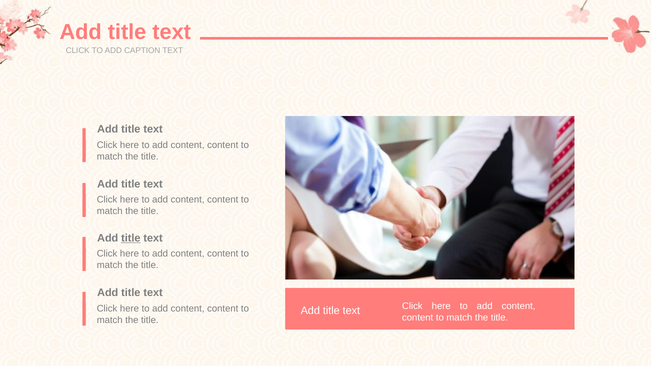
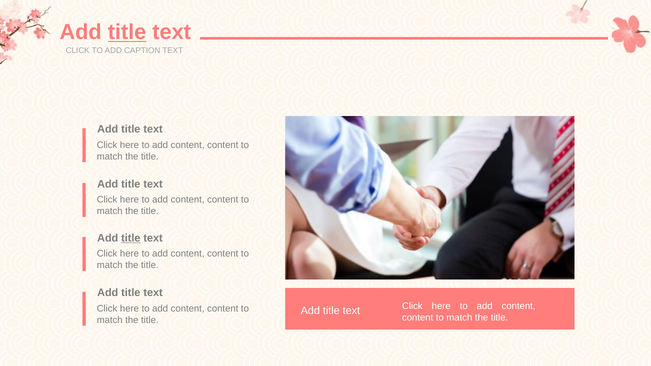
title at (127, 32) underline: none -> present
